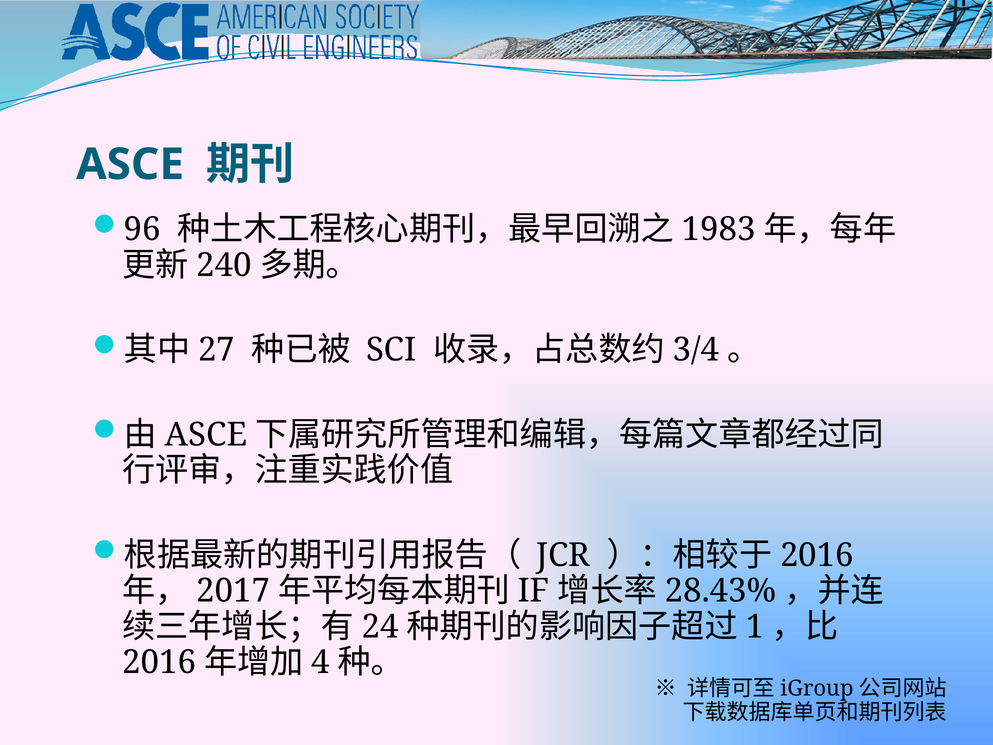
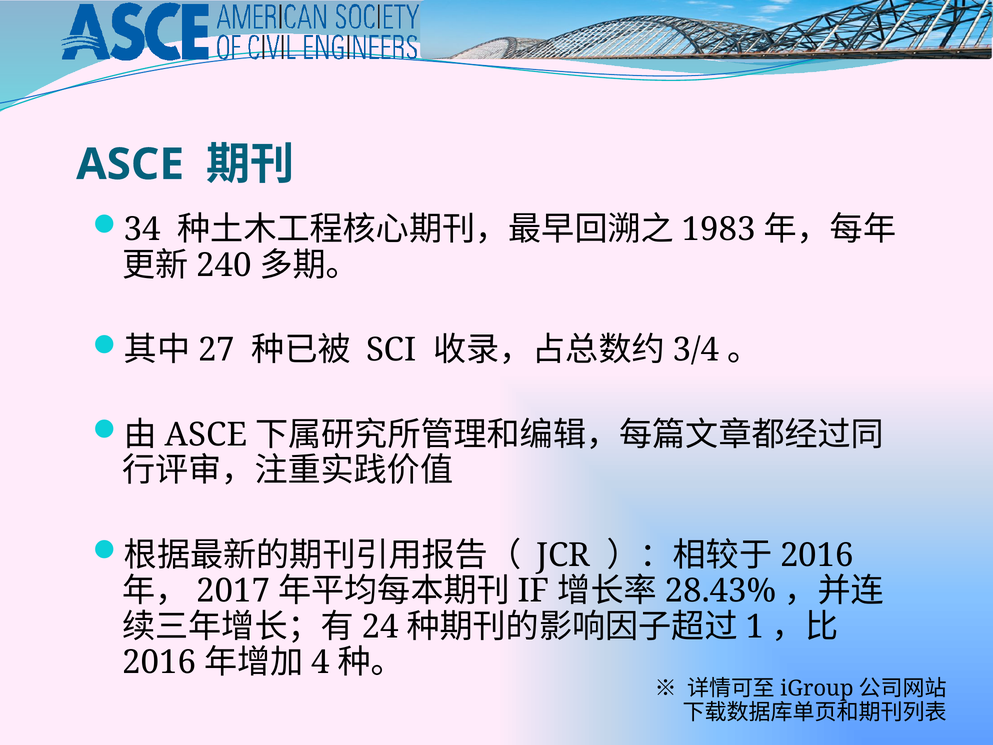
96: 96 -> 34
